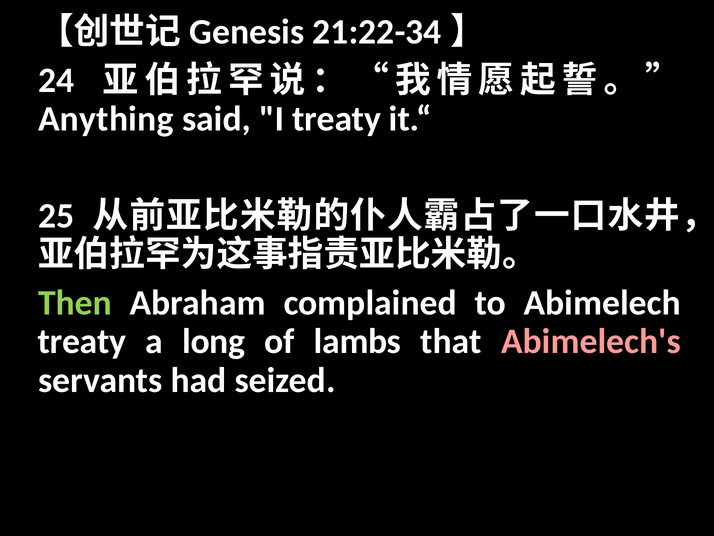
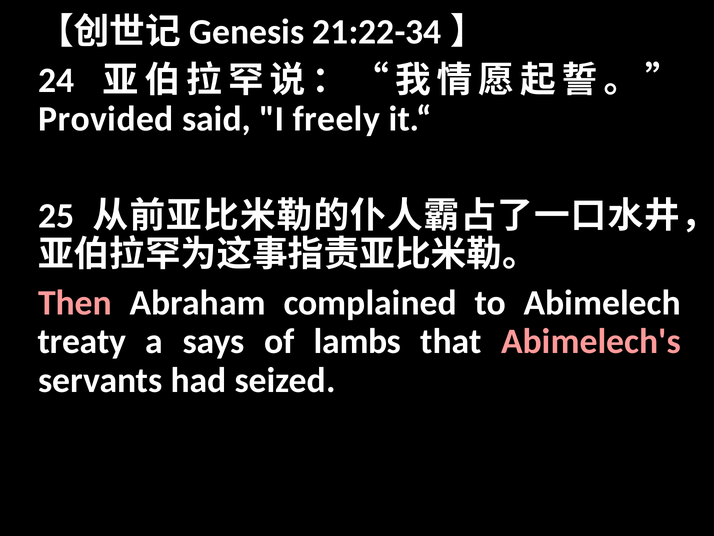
Anything: Anything -> Provided
I treaty: treaty -> freely
Then colour: light green -> pink
long: long -> says
